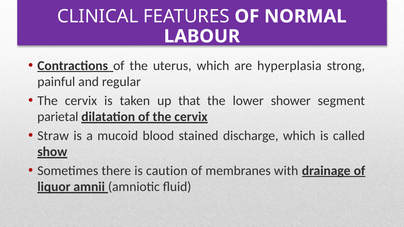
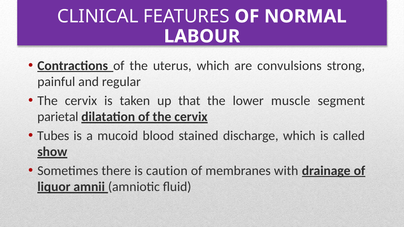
hyperplasia: hyperplasia -> convulsions
shower: shower -> muscle
Straw: Straw -> Tubes
